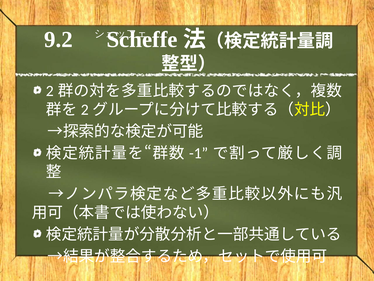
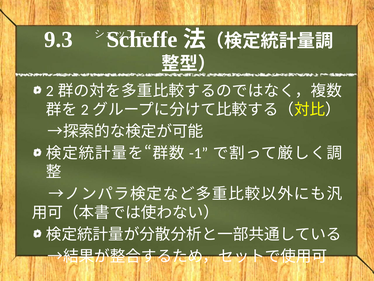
9.2: 9.2 -> 9.3
